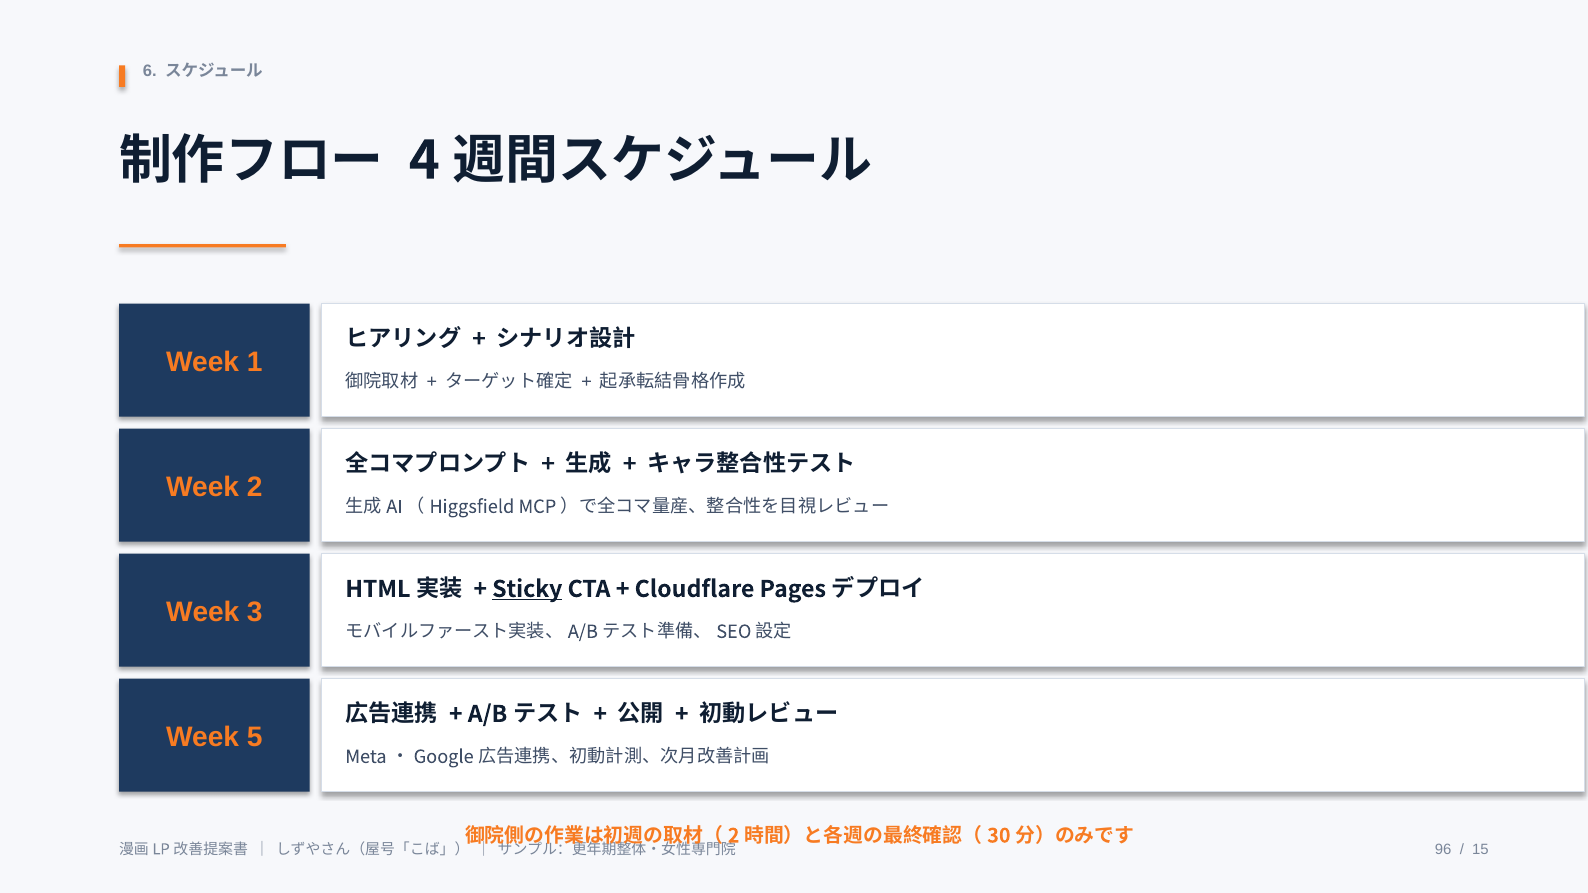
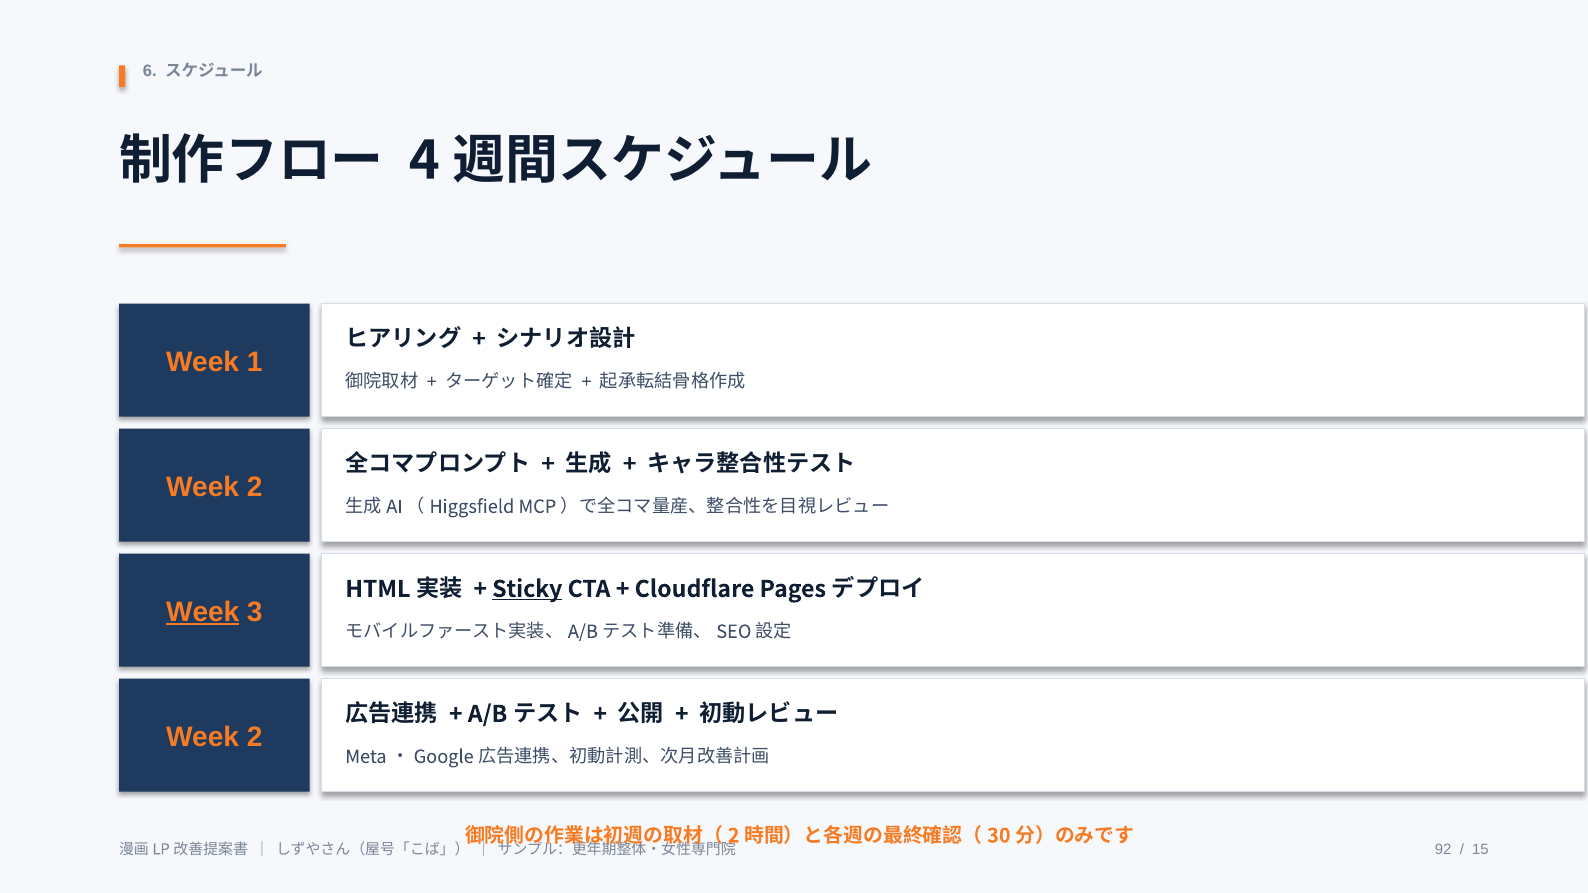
Week at (203, 612) underline: none -> present
5 at (255, 737): 5 -> 2
96: 96 -> 92
